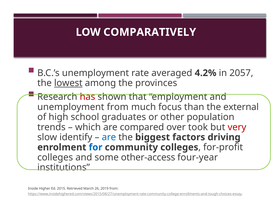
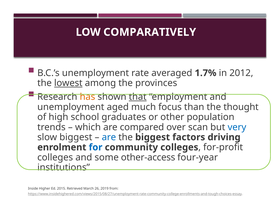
4.2%: 4.2% -> 1.7%
2057: 2057 -> 2012
has colour: red -> orange
that underline: none -> present
unemployment from: from -> aged
external: external -> thought
took: took -> scan
very colour: red -> blue
slow identify: identify -> biggest
